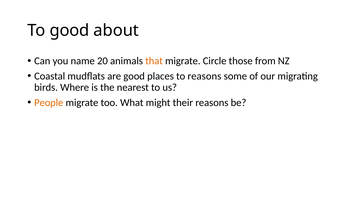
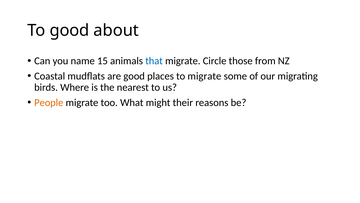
20: 20 -> 15
that colour: orange -> blue
to reasons: reasons -> migrate
